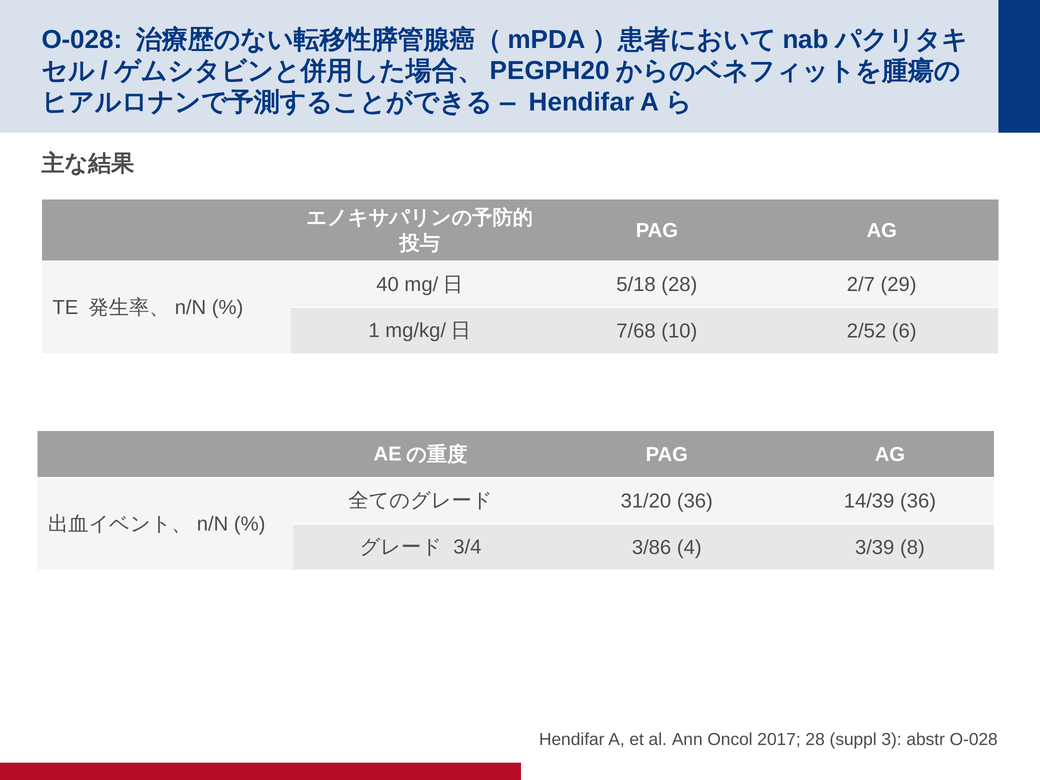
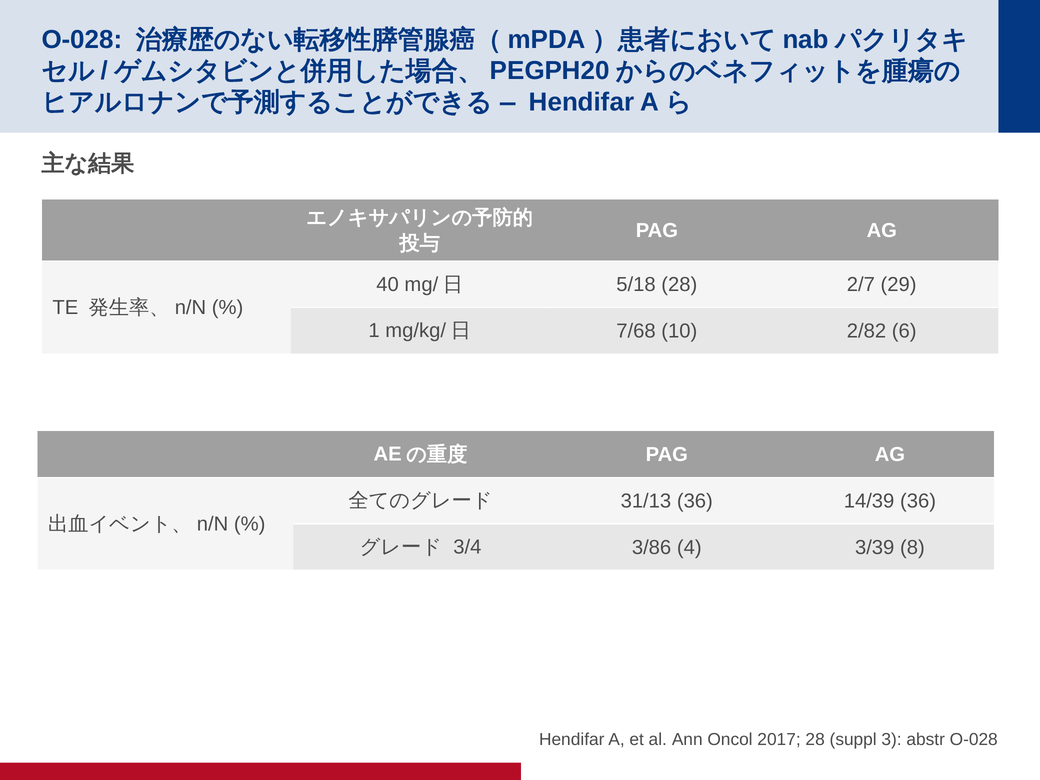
2/52: 2/52 -> 2/82
31/20: 31/20 -> 31/13
